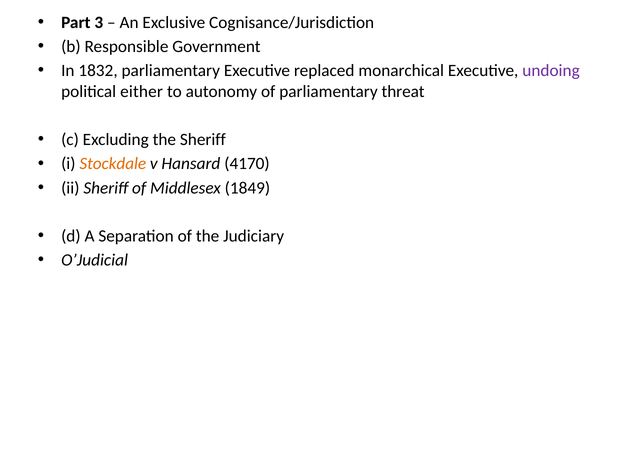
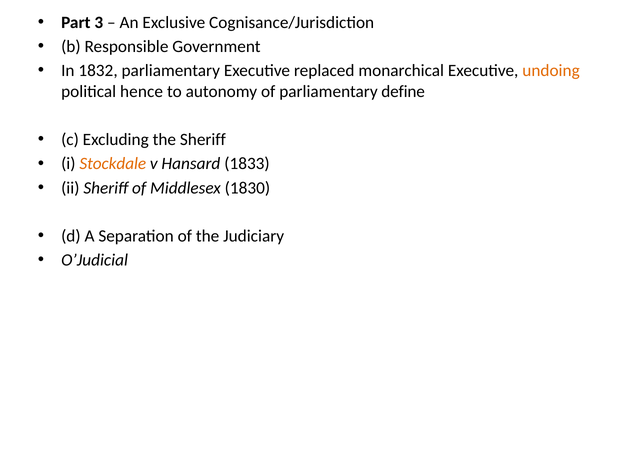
undoing colour: purple -> orange
either: either -> hence
threat: threat -> define
4170: 4170 -> 1833
1849: 1849 -> 1830
